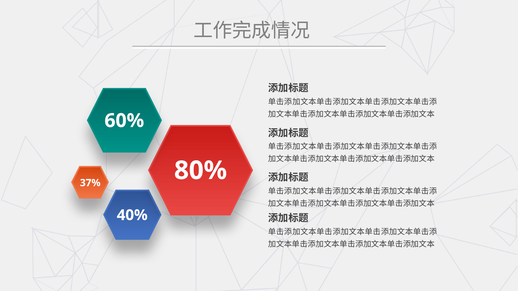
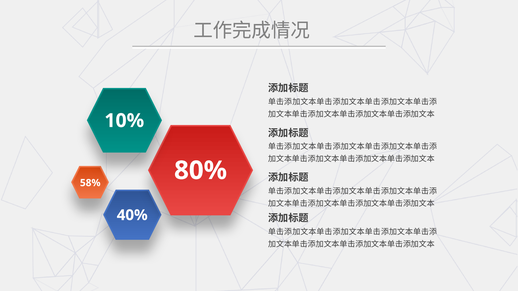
60%: 60% -> 10%
37%: 37% -> 58%
